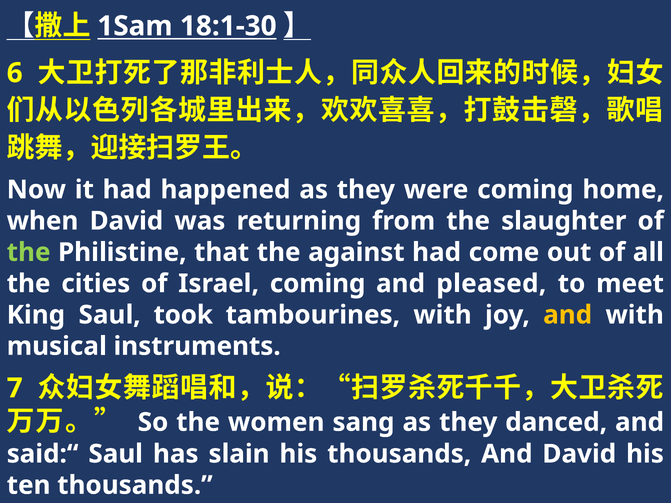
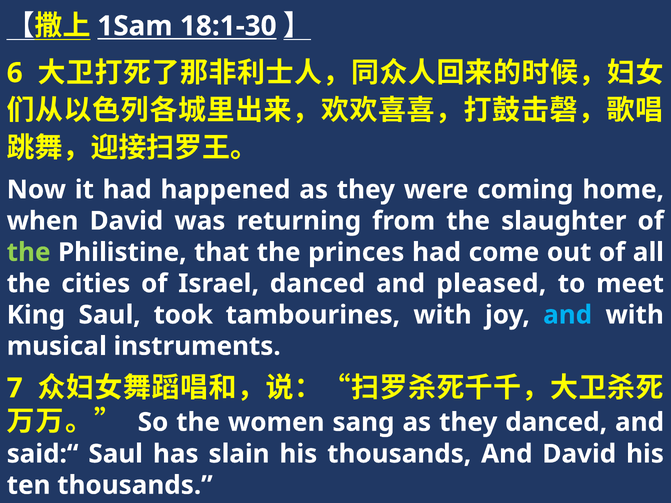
against: against -> princes
Israel coming: coming -> danced
and at (568, 315) colour: yellow -> light blue
